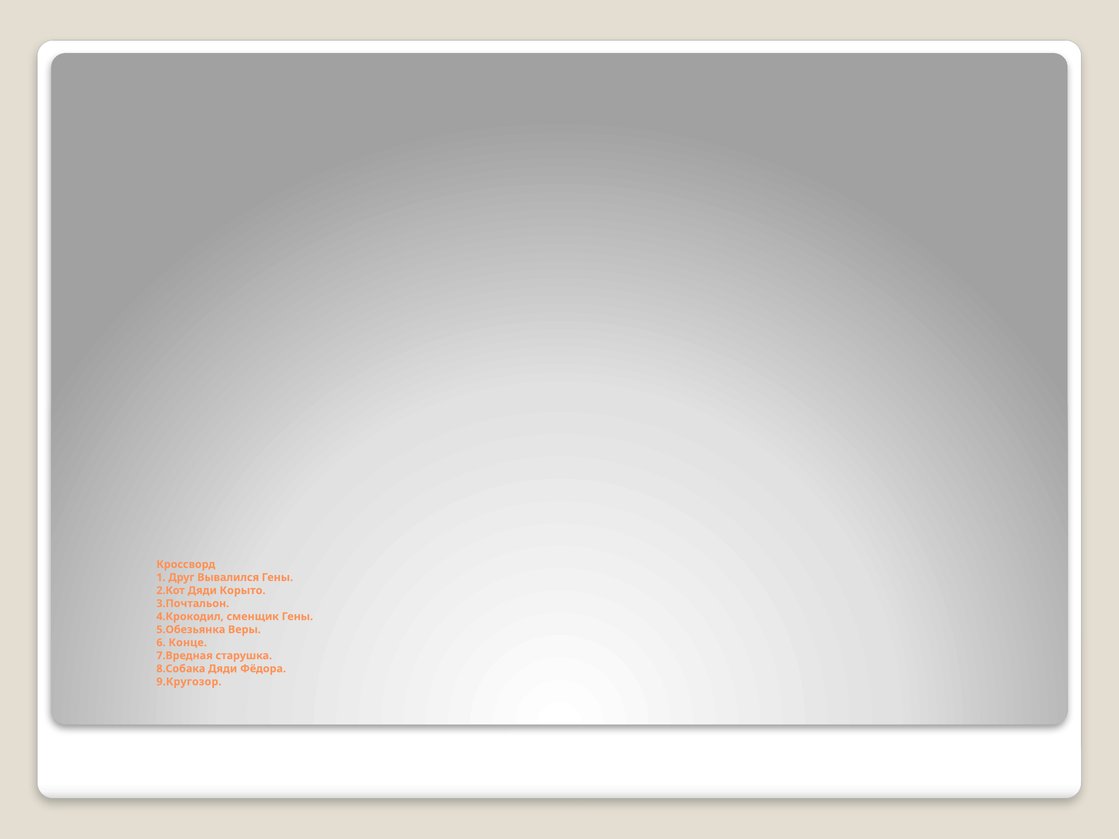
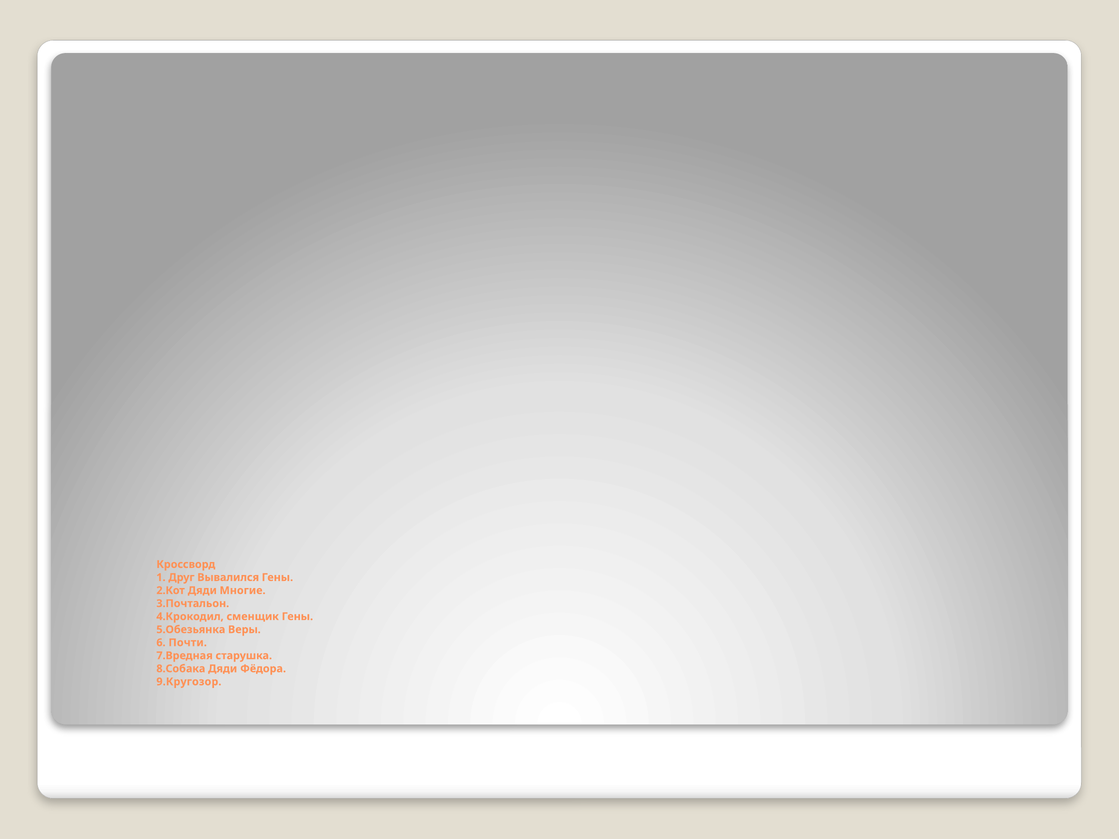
Корыто: Корыто -> Многие
Конце: Конце -> Почти
